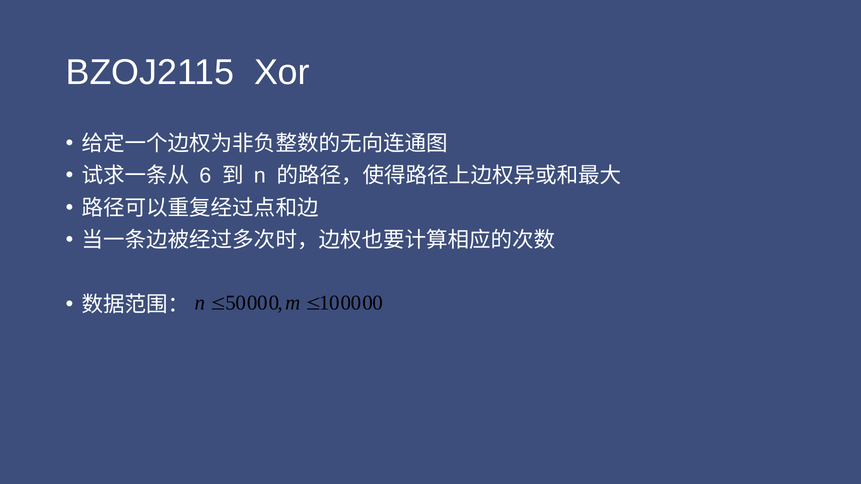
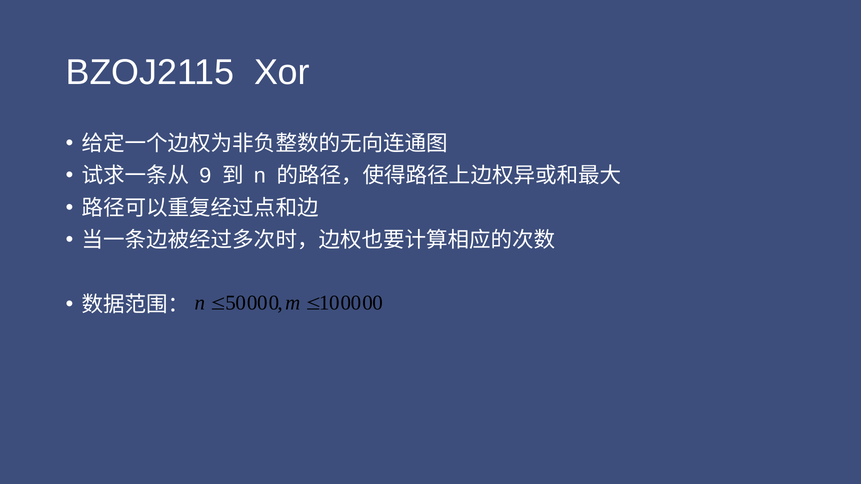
6: 6 -> 9
